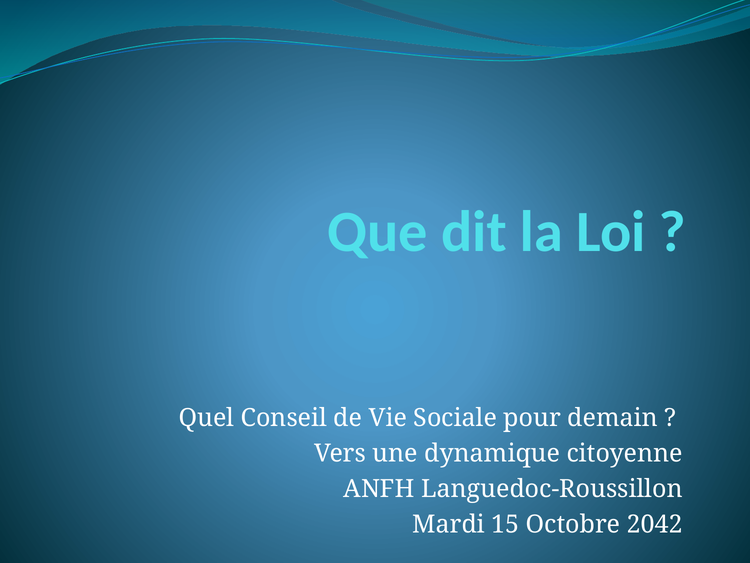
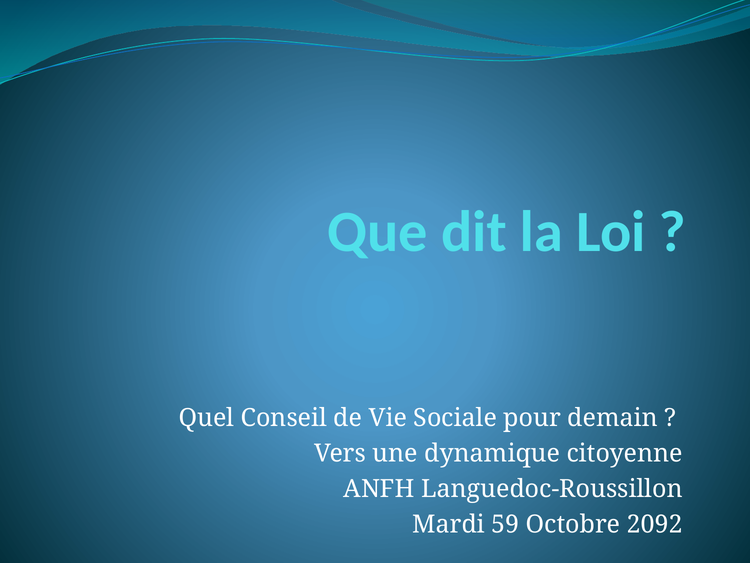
15: 15 -> 59
2042: 2042 -> 2092
